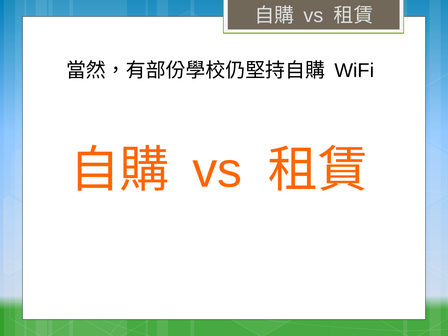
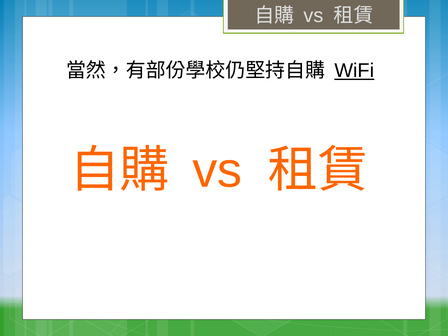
WiFi underline: none -> present
